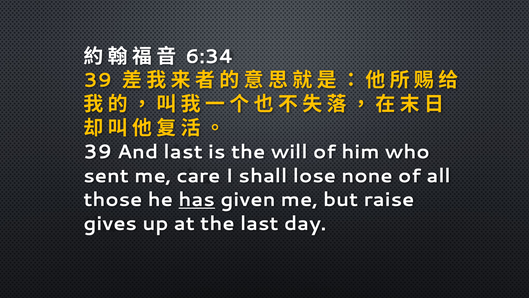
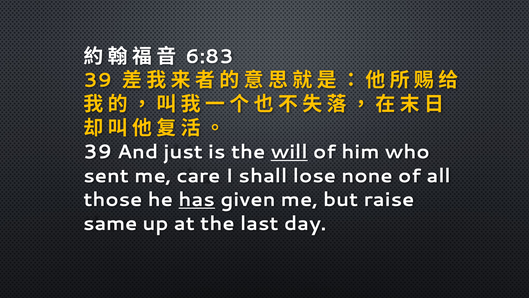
6:34: 6:34 -> 6:83
And last: last -> just
will underline: none -> present
gives: gives -> same
